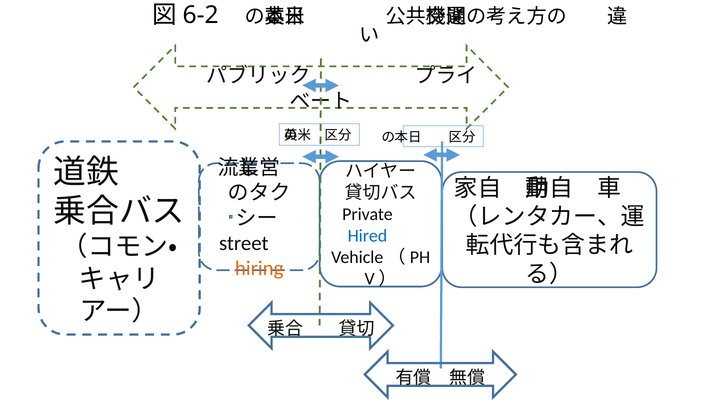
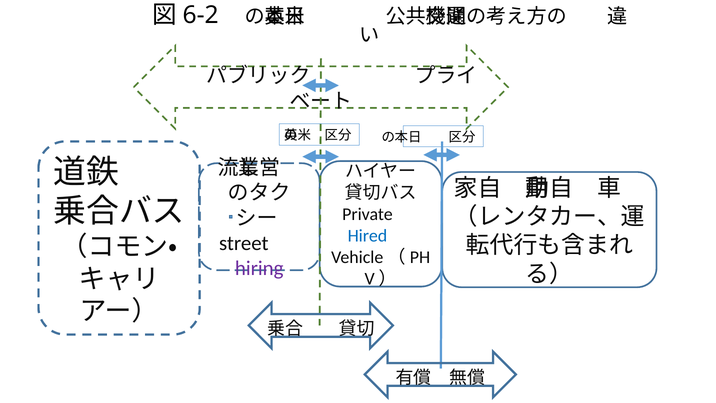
hiring colour: orange -> purple
